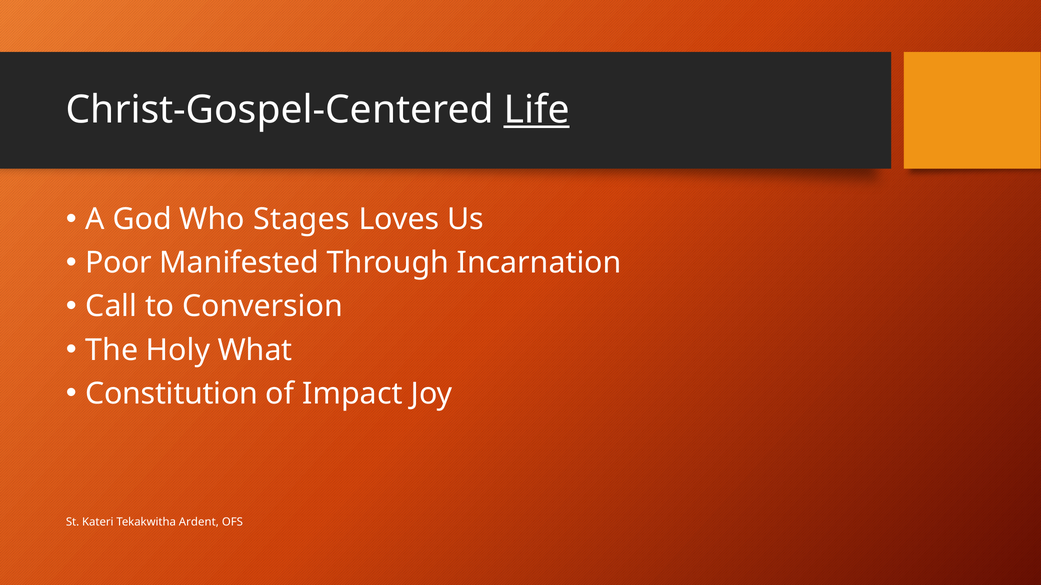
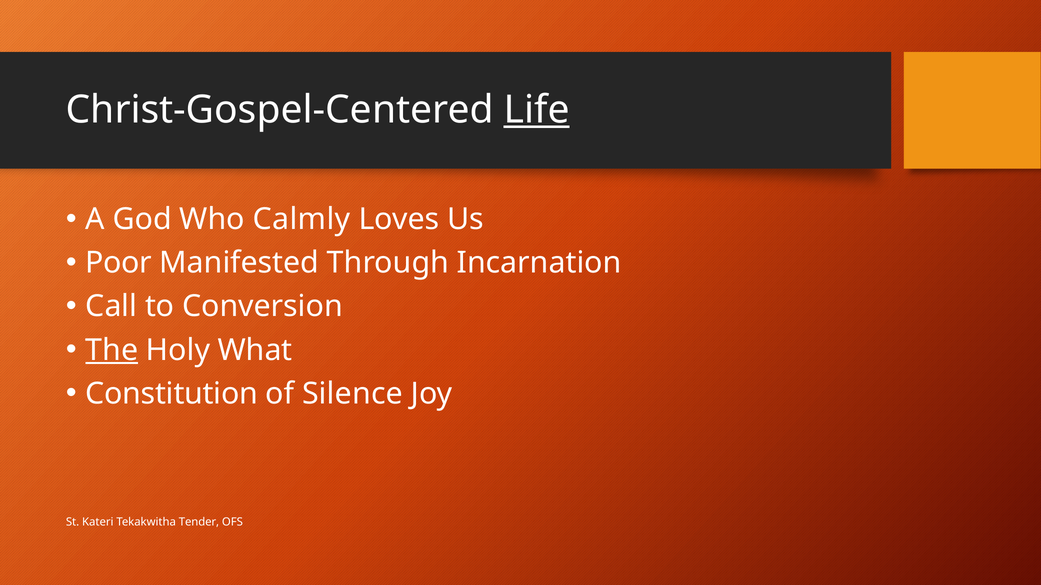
Stages: Stages -> Calmly
The underline: none -> present
Impact: Impact -> Silence
Ardent: Ardent -> Tender
